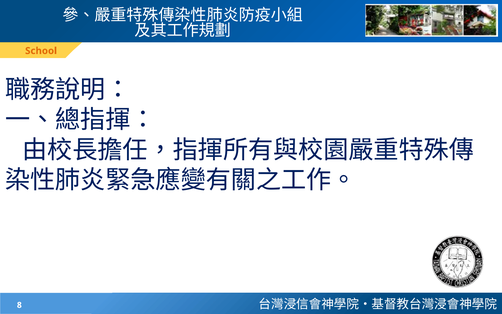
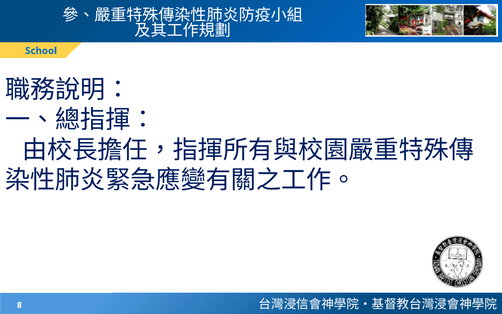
School colour: orange -> blue
